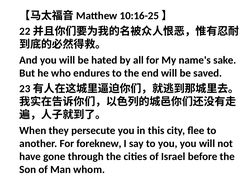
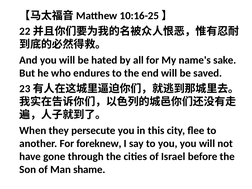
whom: whom -> shame
